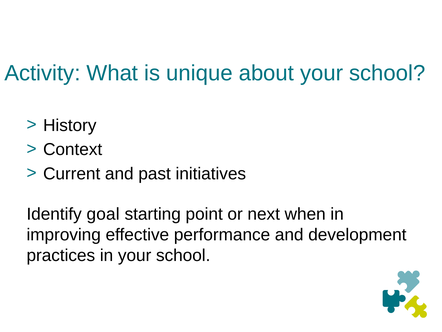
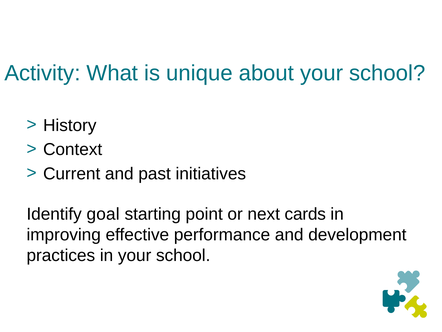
when: when -> cards
